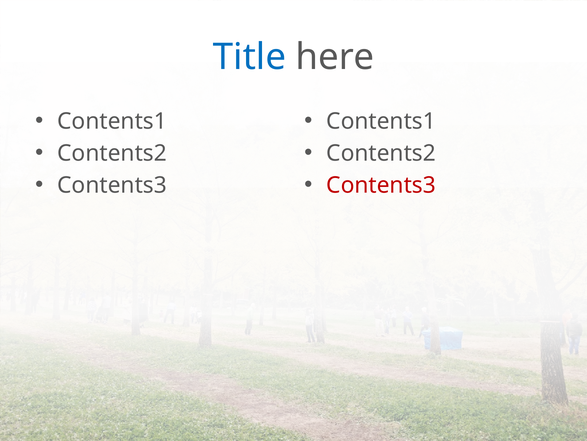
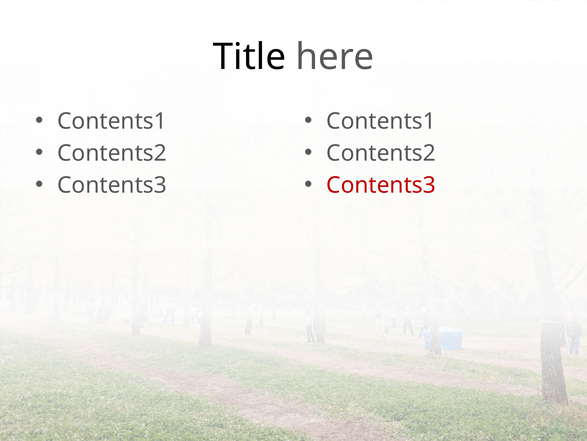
Title colour: blue -> black
